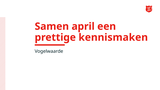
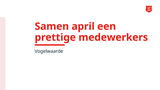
kennismaken: kennismaken -> medewerkers
